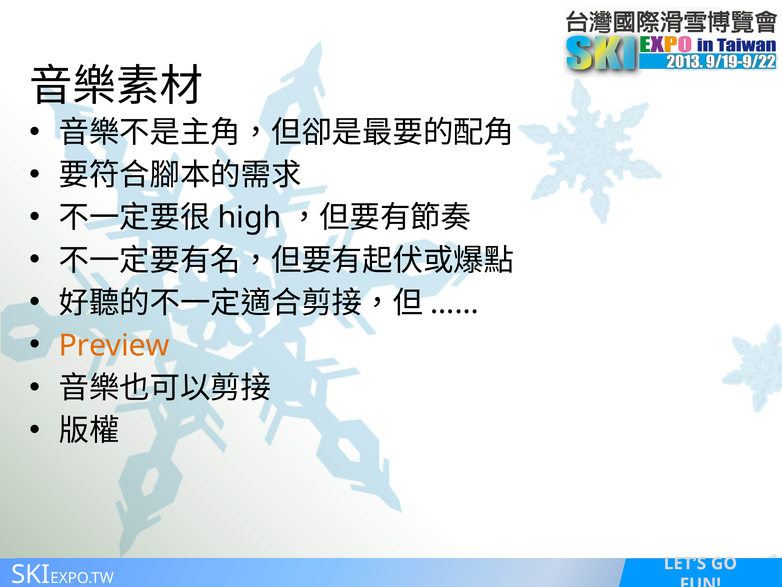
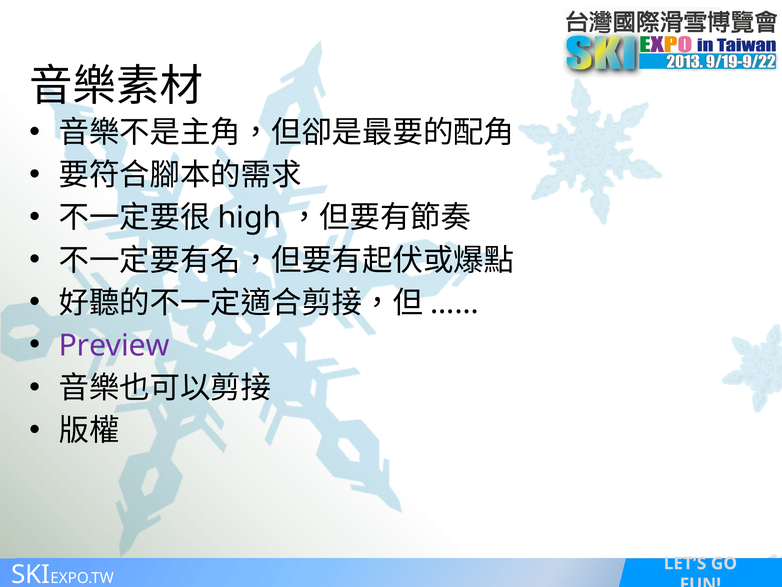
Preview colour: orange -> purple
